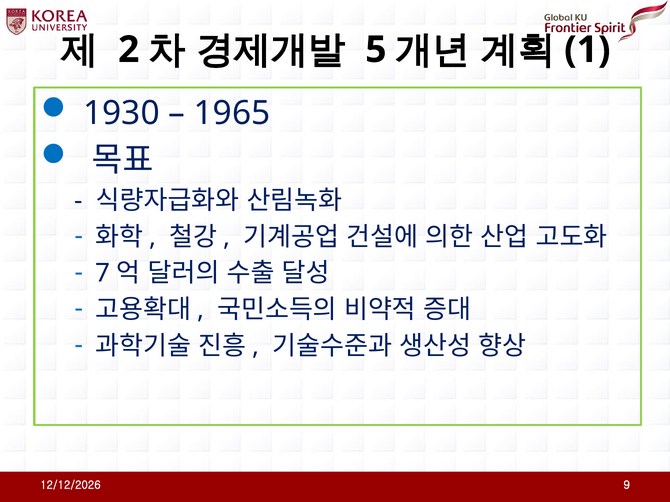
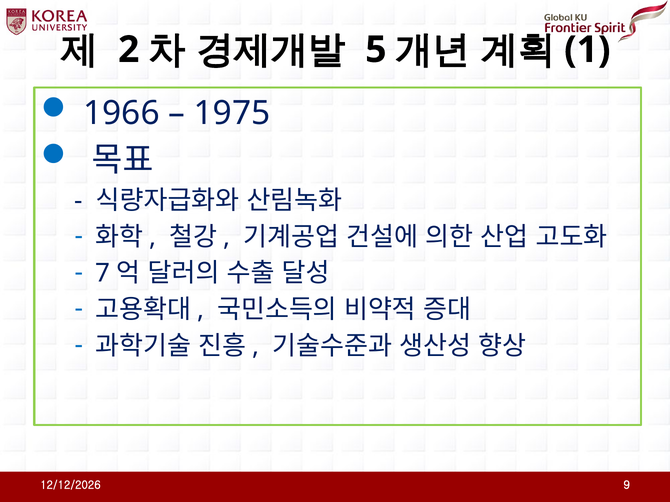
1930: 1930 -> 1966
1965: 1965 -> 1975
